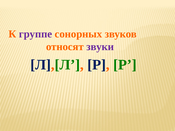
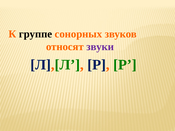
группе colour: purple -> black
